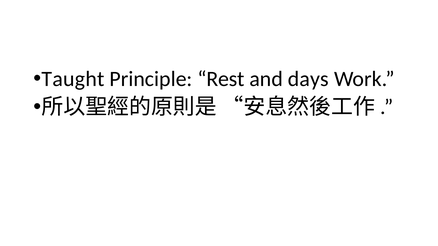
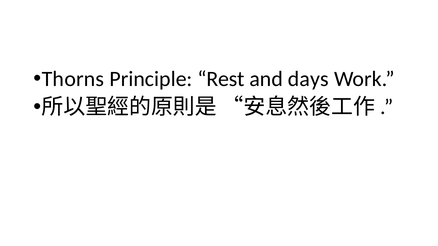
Taught: Taught -> Thorns
